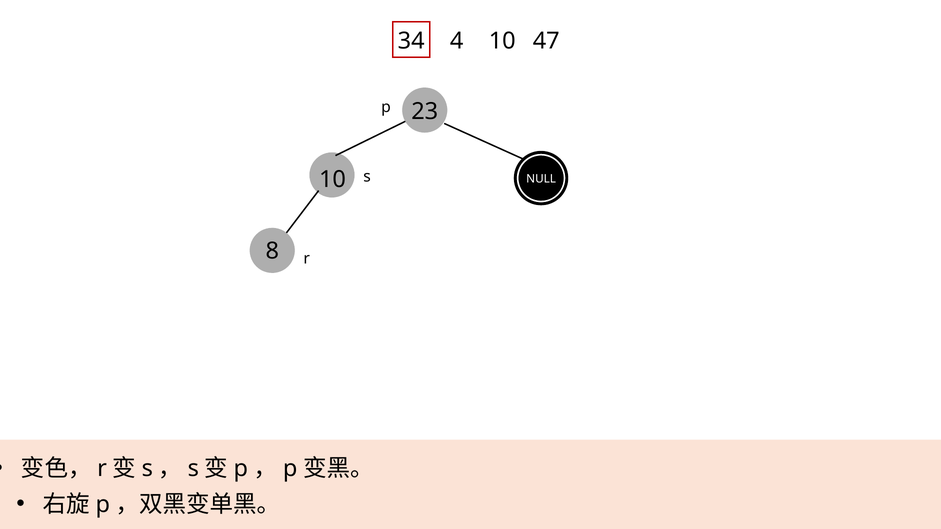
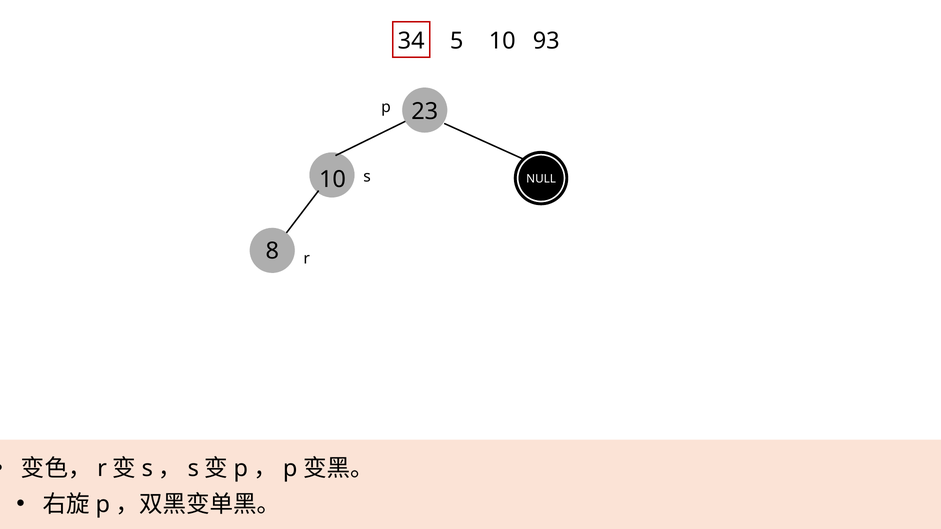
4: 4 -> 5
47: 47 -> 93
